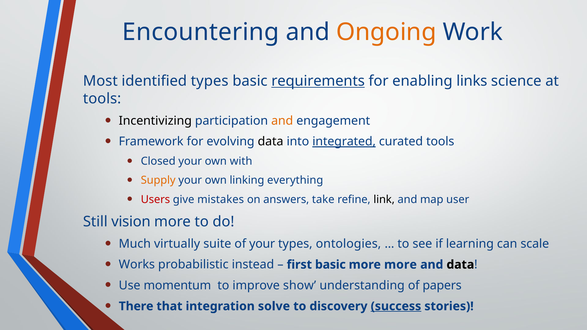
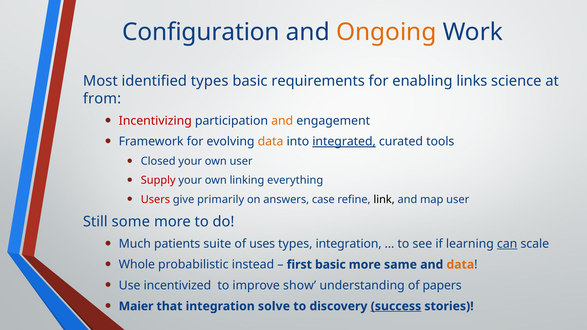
Encountering: Encountering -> Configuration
requirements underline: present -> none
tools at (102, 99): tools -> from
Incentivizing colour: black -> red
data at (271, 142) colour: black -> orange
own with: with -> user
Supply colour: orange -> red
mistakes: mistakes -> primarily
take: take -> case
vision: vision -> some
virtually: virtually -> patients
of your: your -> uses
types ontologies: ontologies -> integration
can underline: none -> present
Works: Works -> Whole
more more: more -> same
data at (460, 265) colour: black -> orange
momentum: momentum -> incentivized
There: There -> Maier
